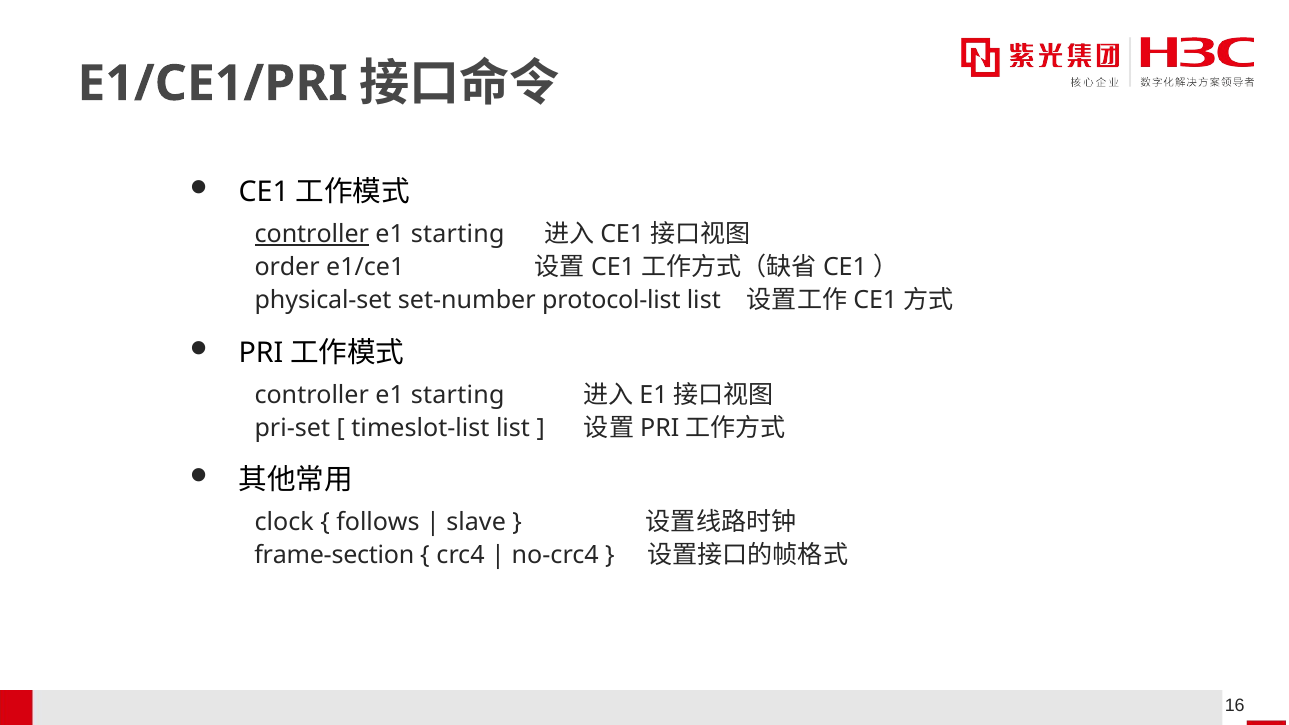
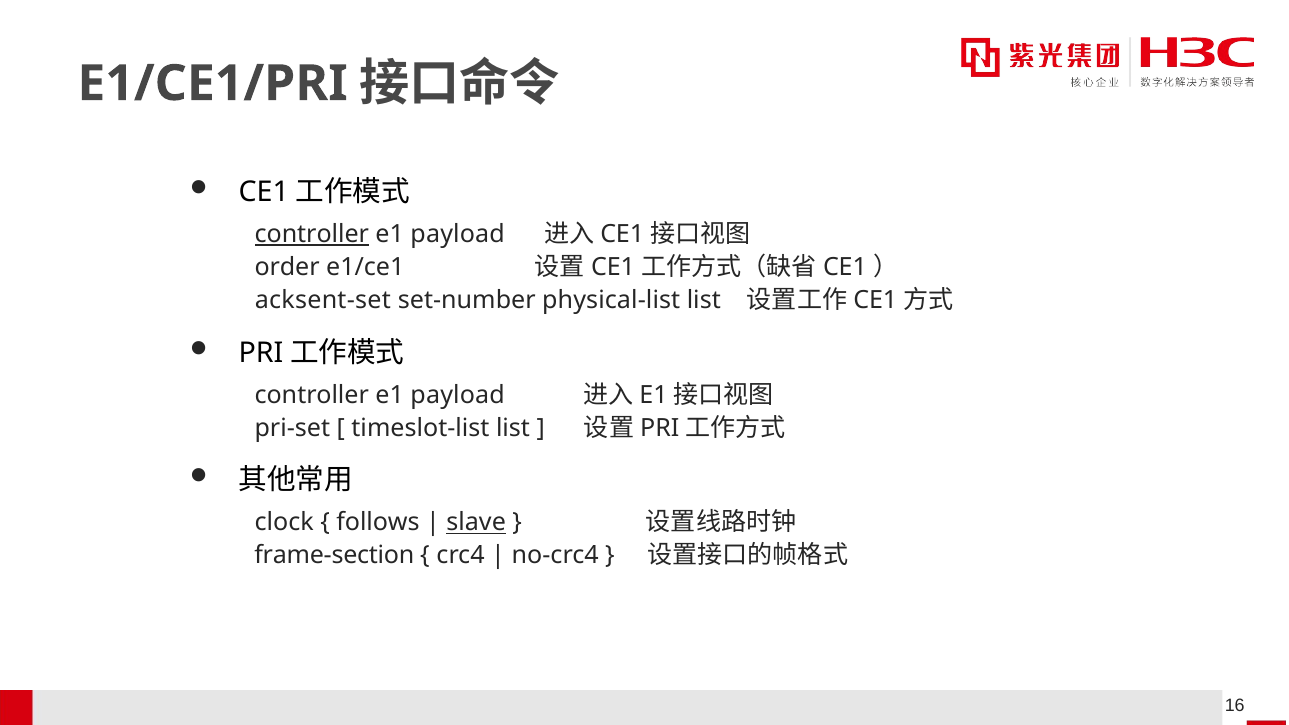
starting at (458, 234): starting -> payload
physical-set: physical-set -> acksent-set
protocol-list: protocol-list -> physical-list
starting at (458, 395): starting -> payload
slave underline: none -> present
